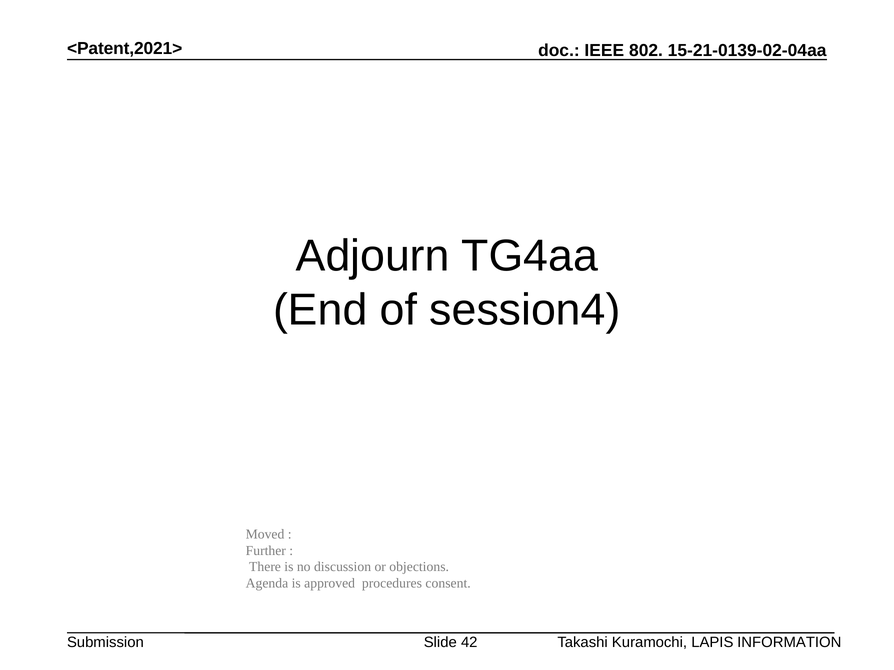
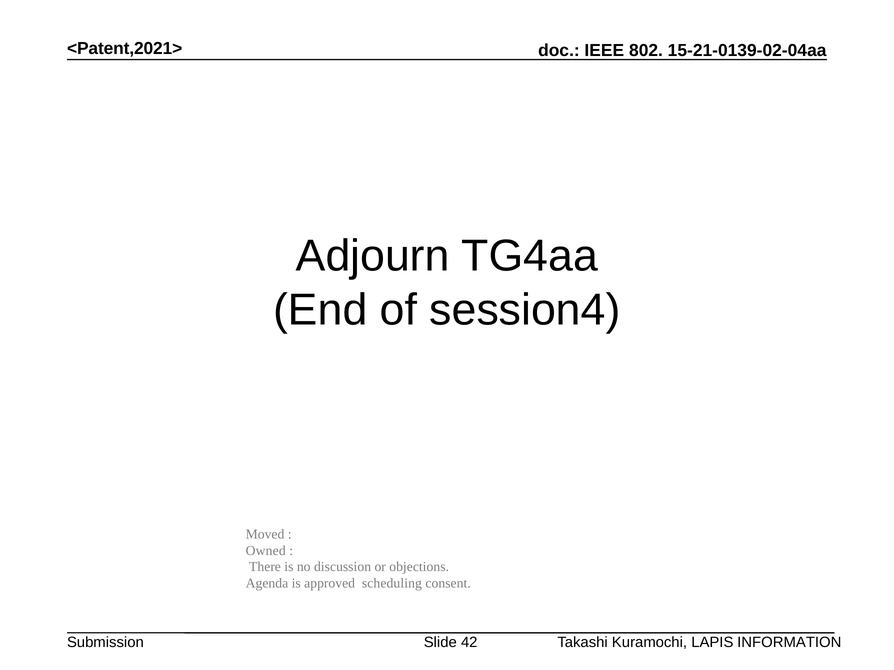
Further: Further -> Owned
procedures: procedures -> scheduling
